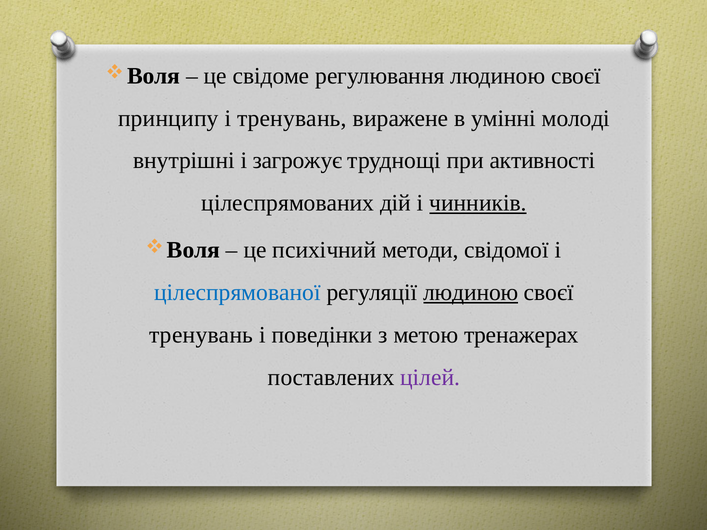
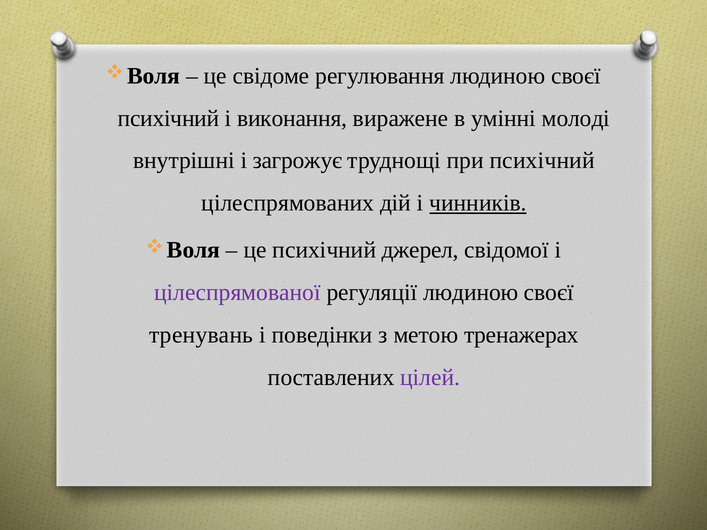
принципу at (168, 118): принципу -> психічний
і тренувань: тренувань -> виконання
при активності: активності -> психічний
методи: методи -> джерел
цілеспрямованої colour: blue -> purple
людиною at (471, 293) underline: present -> none
